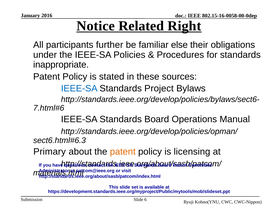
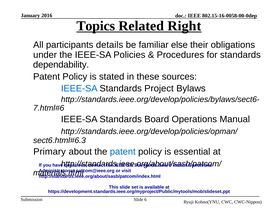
Notice: Notice -> Topics
further: further -> details
inappropriate: inappropriate -> dependability
patent at (123, 152) colour: orange -> blue
licensing: licensing -> essential
